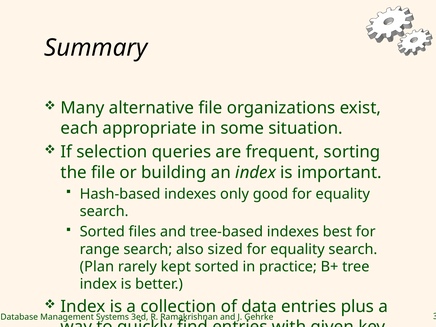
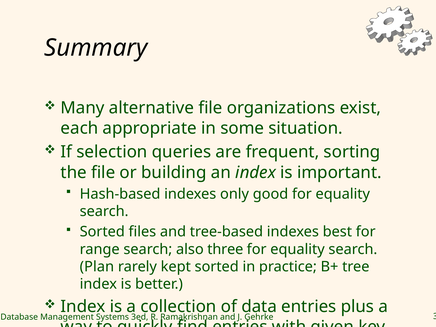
sized: sized -> three
